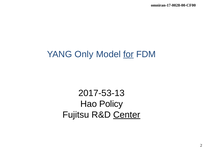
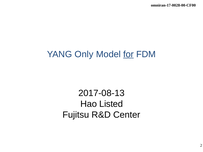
2017-53-13: 2017-53-13 -> 2017-08-13
Policy: Policy -> Listed
Center underline: present -> none
